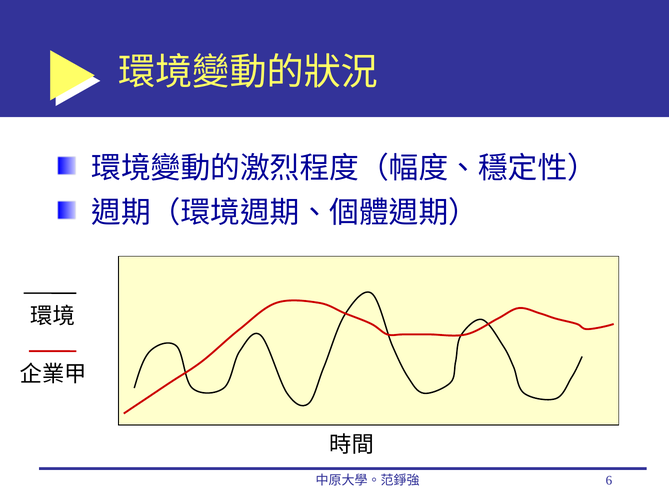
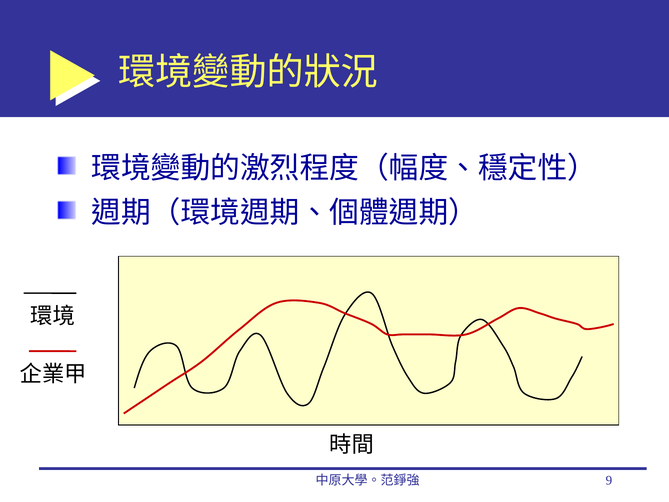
6: 6 -> 9
